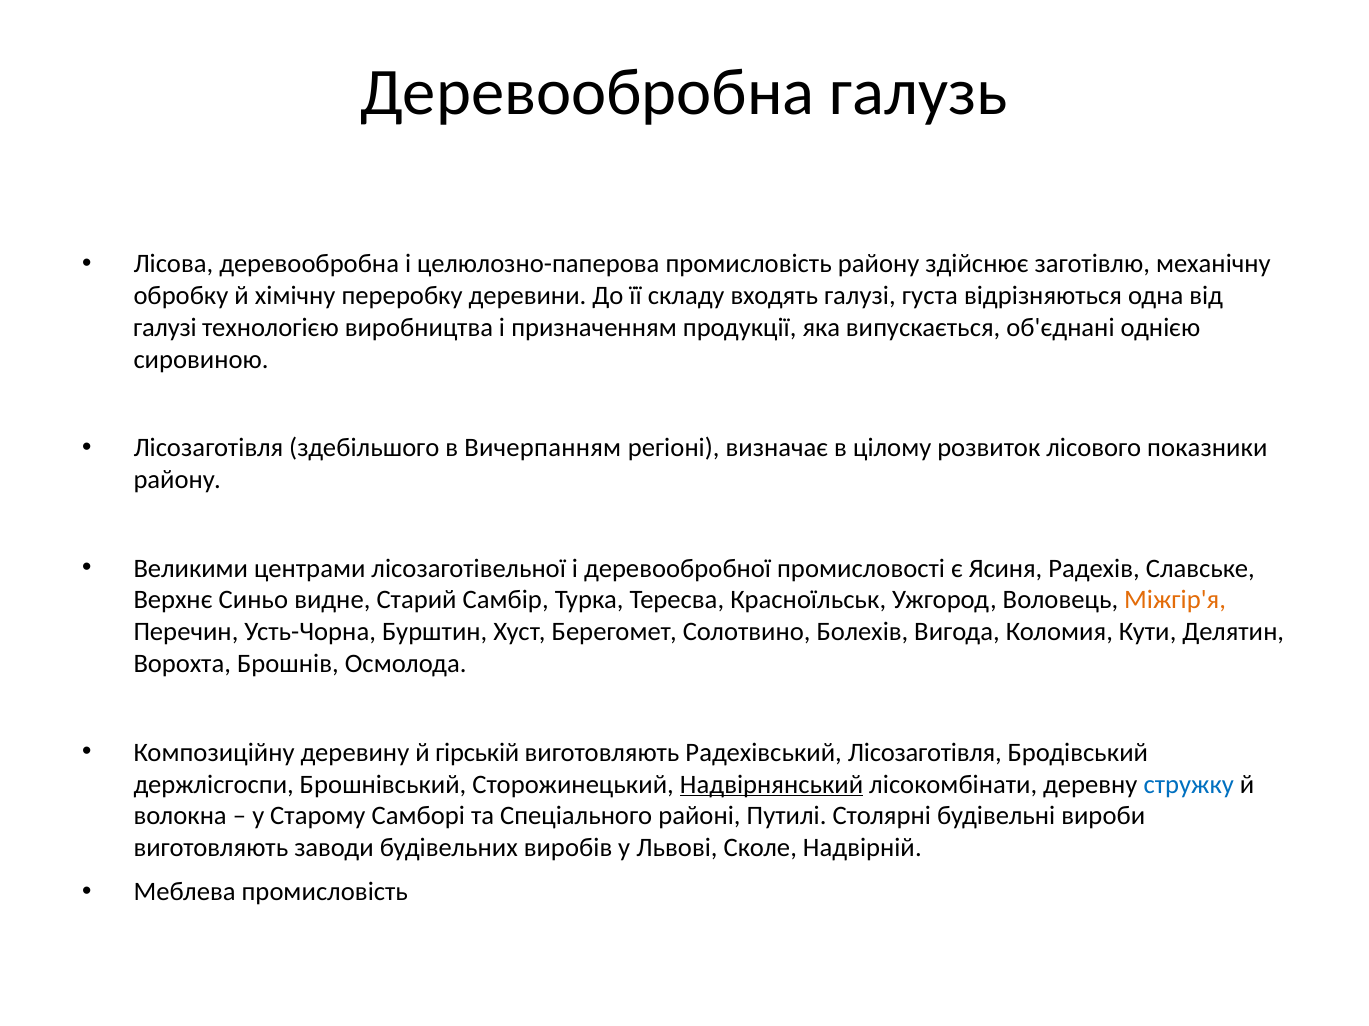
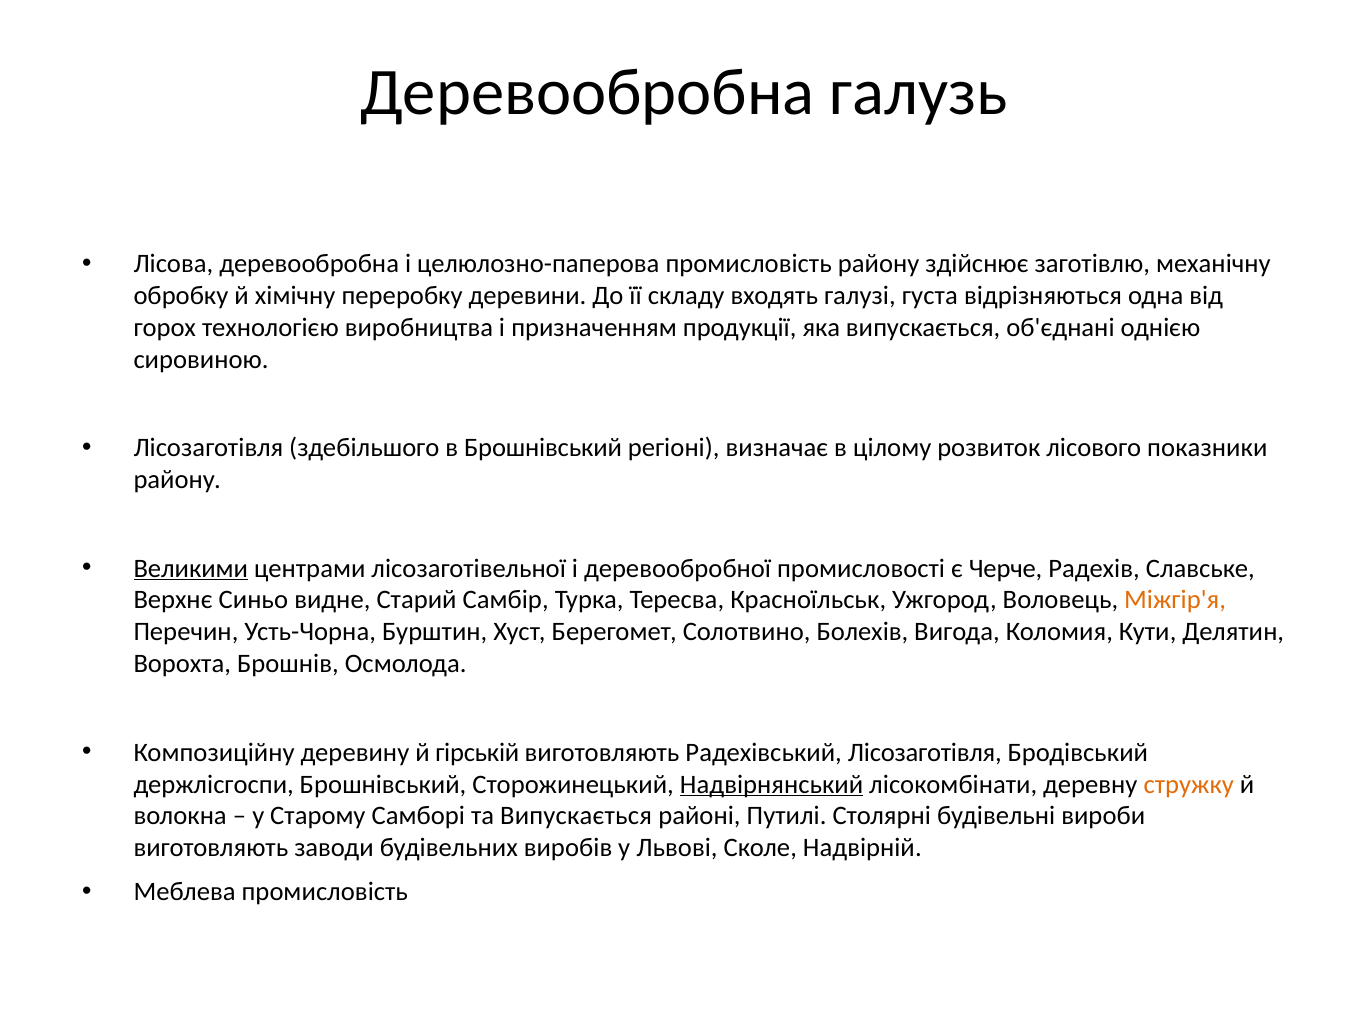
галузі at (165, 328): галузі -> горох
в Вичерпанням: Вичерпанням -> Брошнівський
Великими underline: none -> present
Ясиня: Ясиня -> Черче
стружку colour: blue -> orange
та Спеціального: Спеціального -> Випускається
